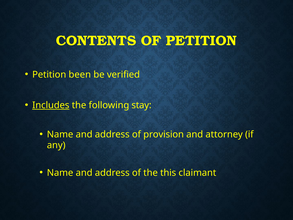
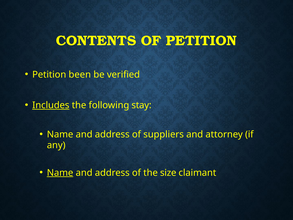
provision: provision -> suppliers
Name at (60, 173) underline: none -> present
this: this -> size
